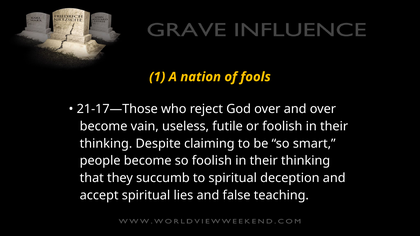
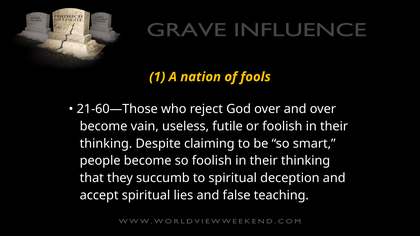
21-17—Those: 21-17—Those -> 21-60—Those
